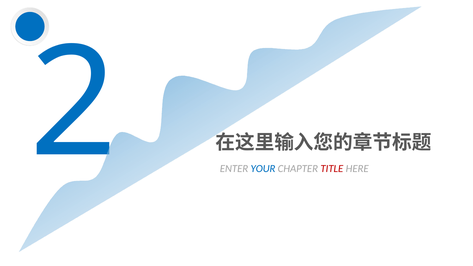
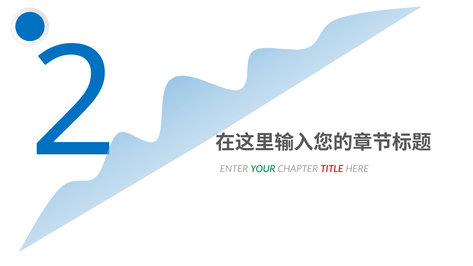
YOUR colour: blue -> green
